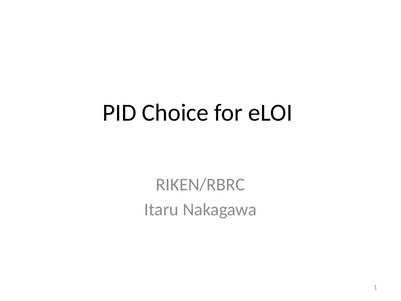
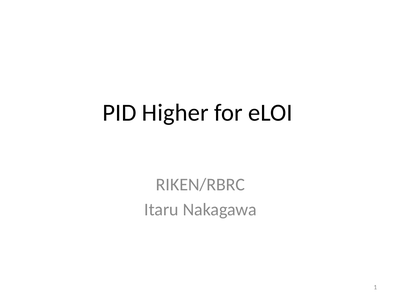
Choice: Choice -> Higher
